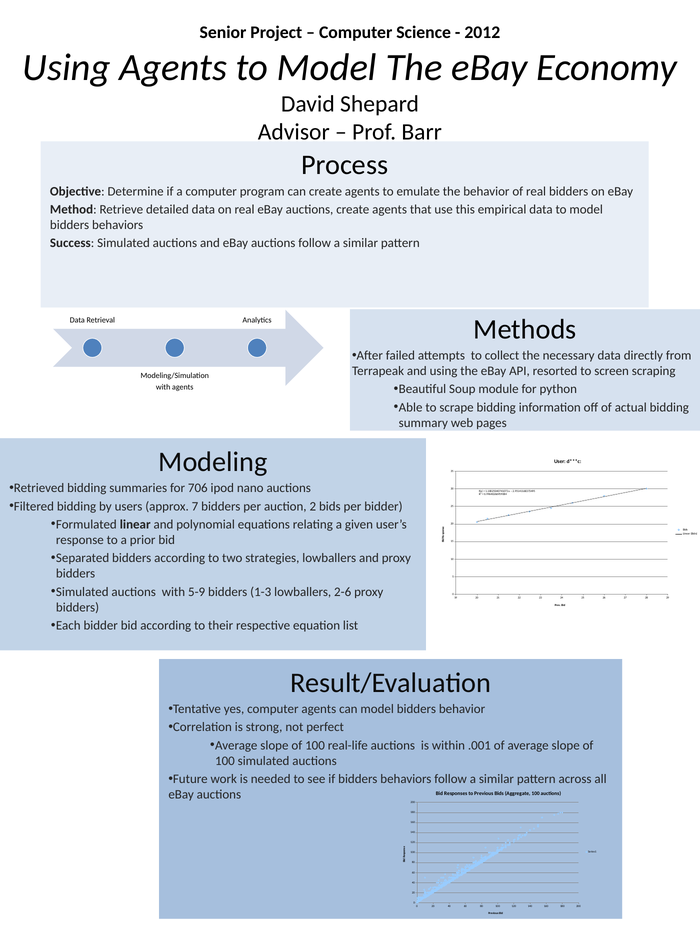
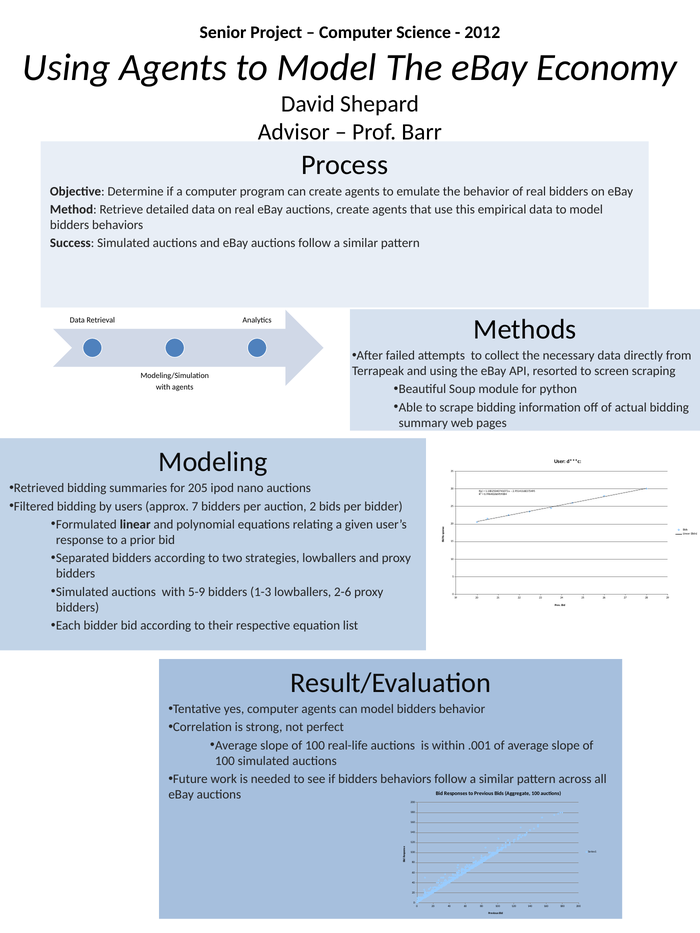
706: 706 -> 205
